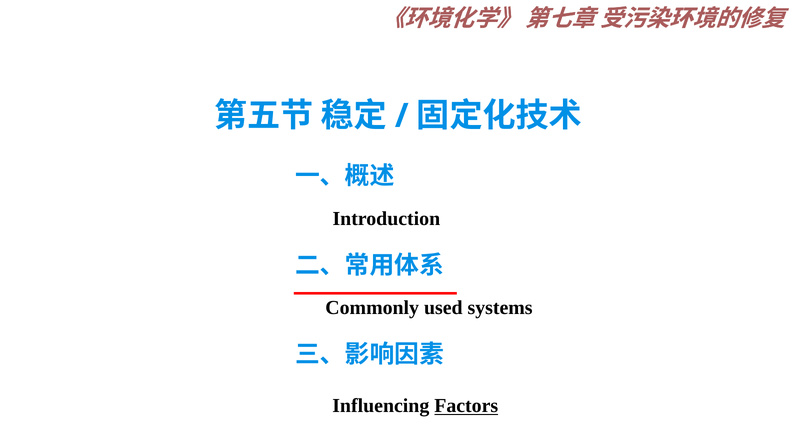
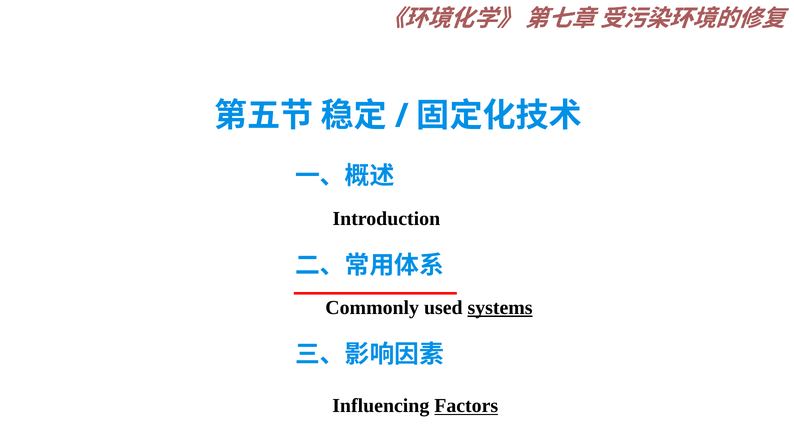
systems underline: none -> present
